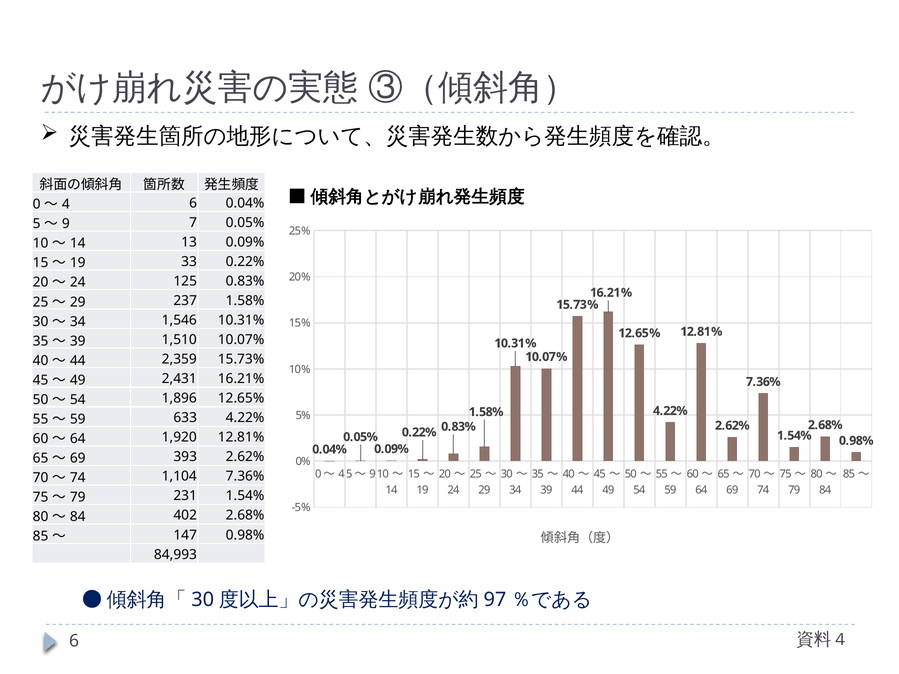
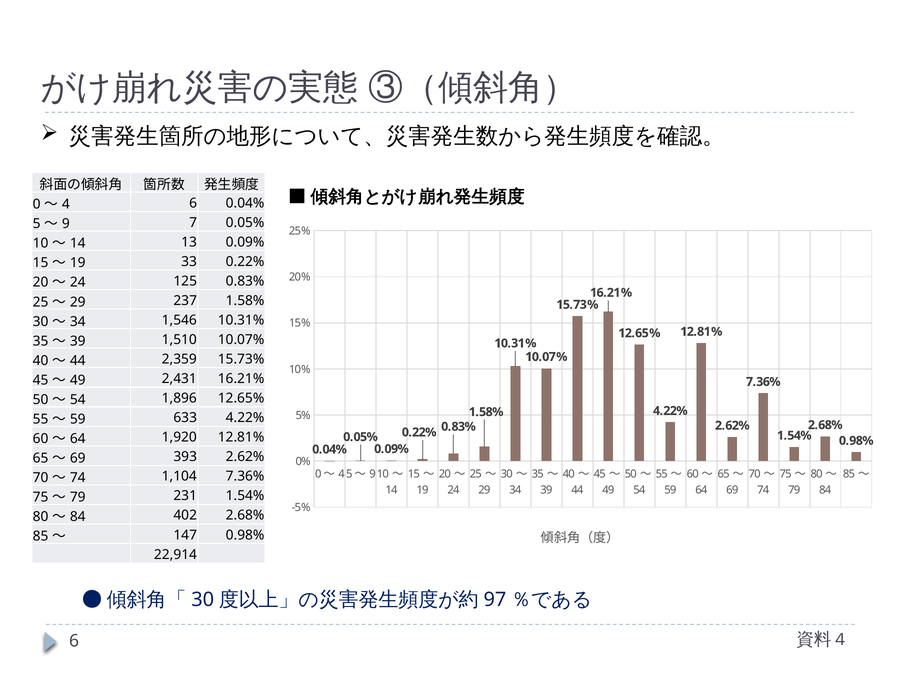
84,993: 84,993 -> 22,914
